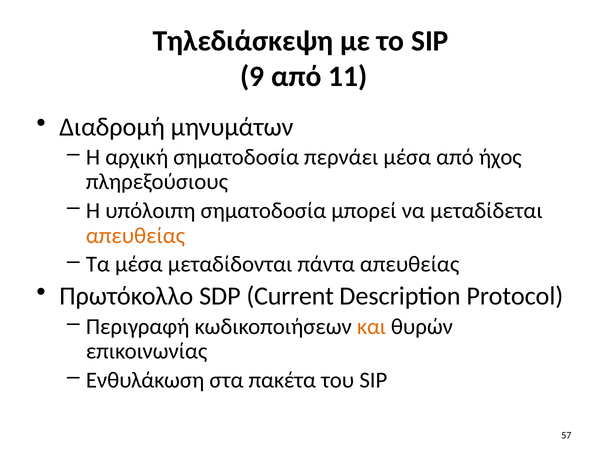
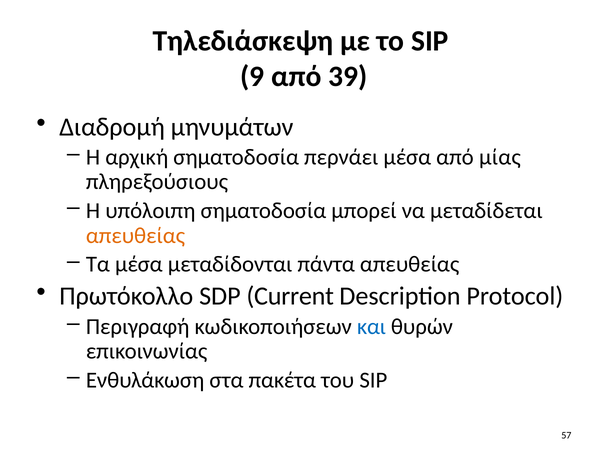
11: 11 -> 39
ήχος: ήχος -> μίας
και colour: orange -> blue
